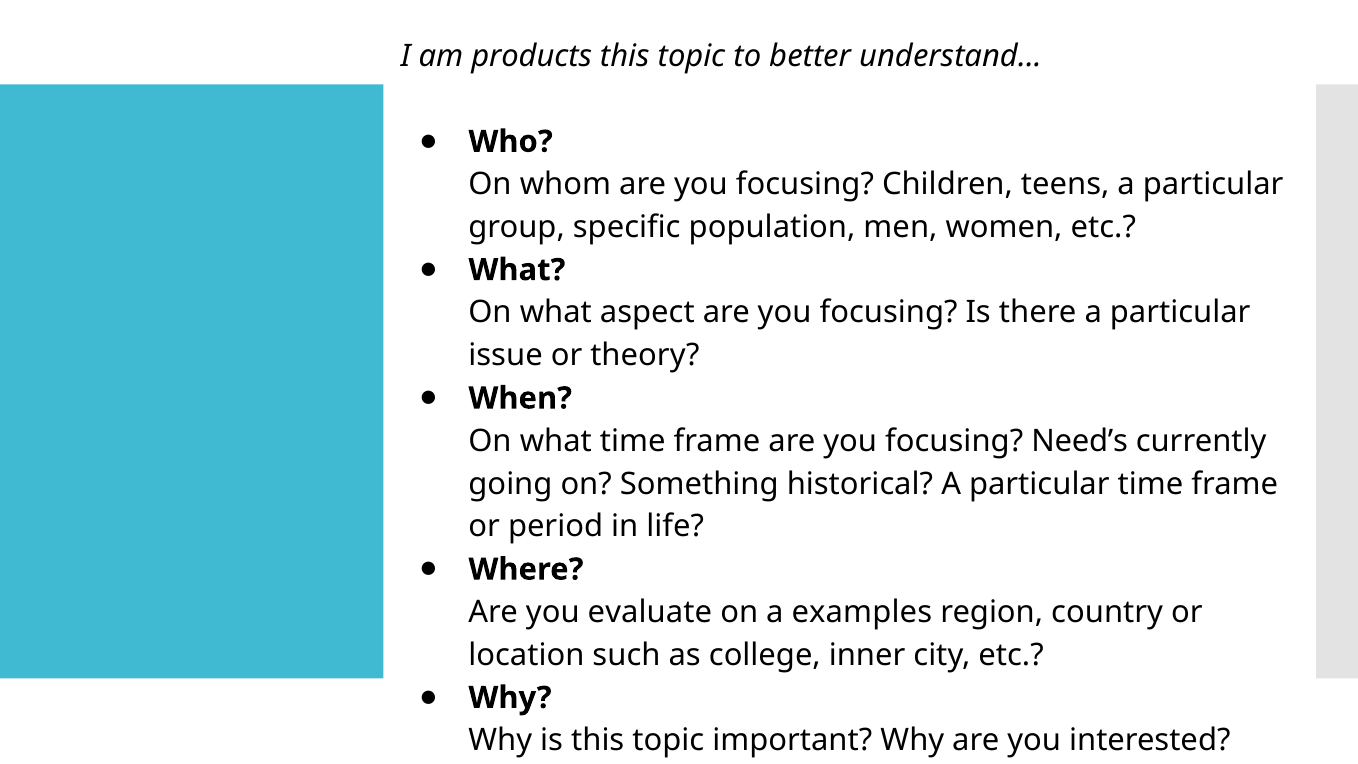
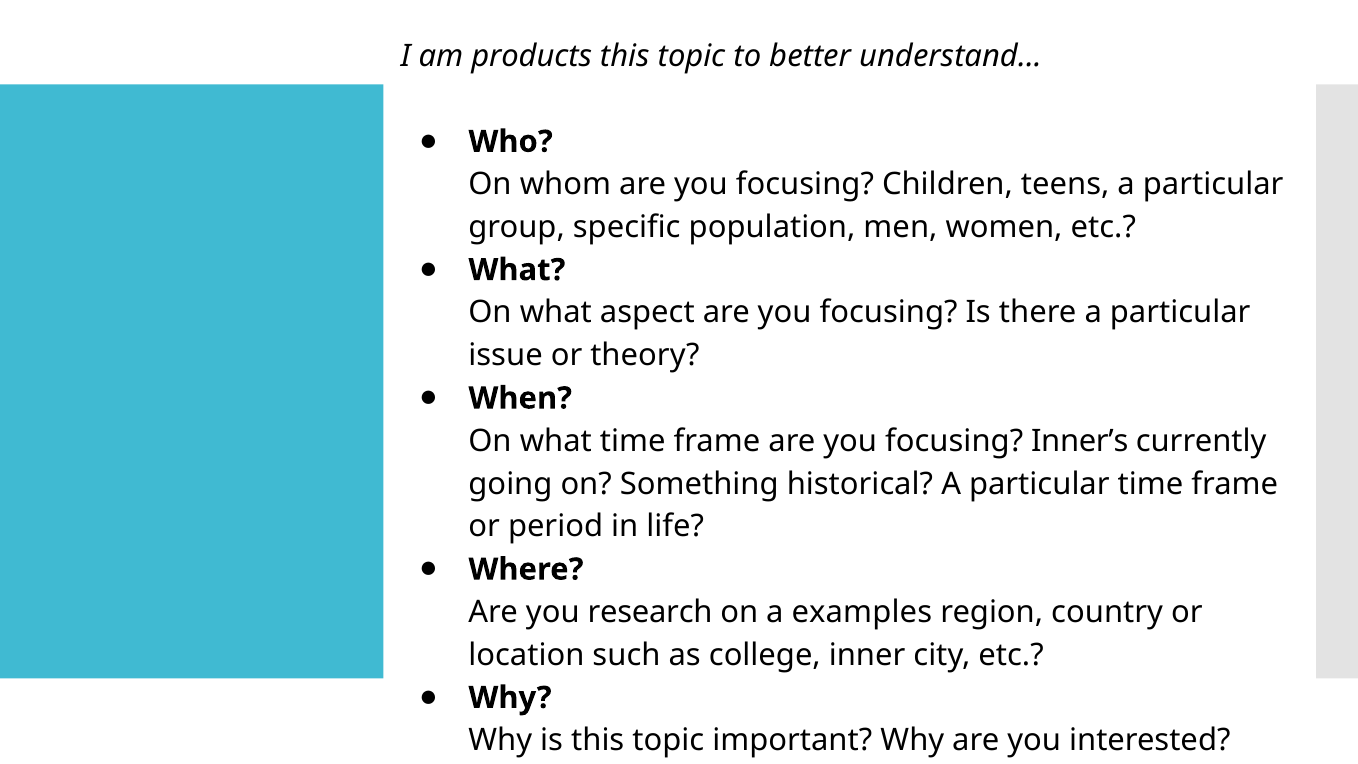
Need’s: Need’s -> Inner’s
evaluate: evaluate -> research
